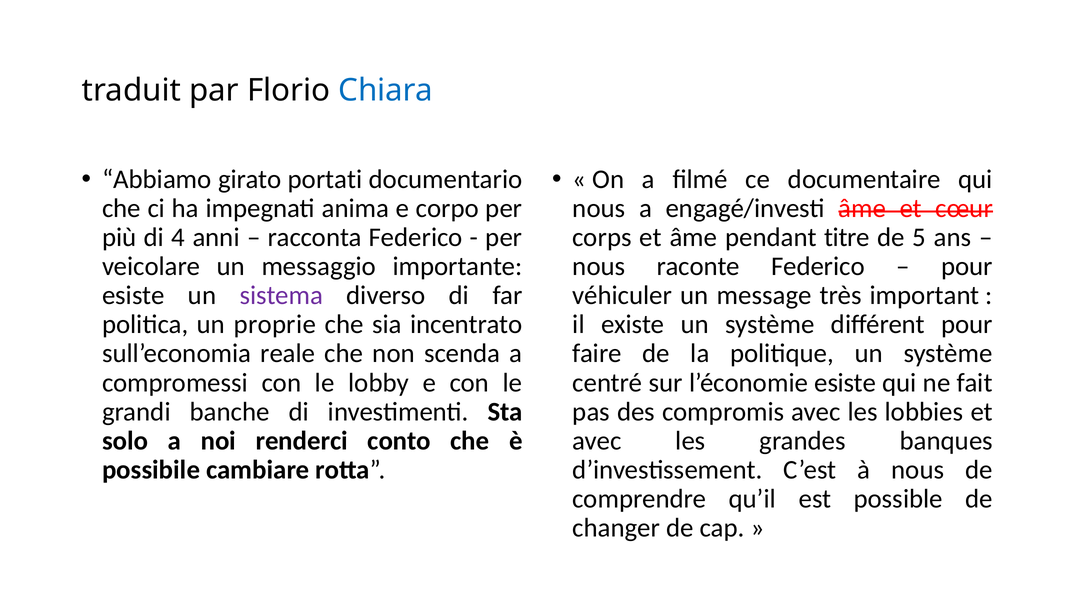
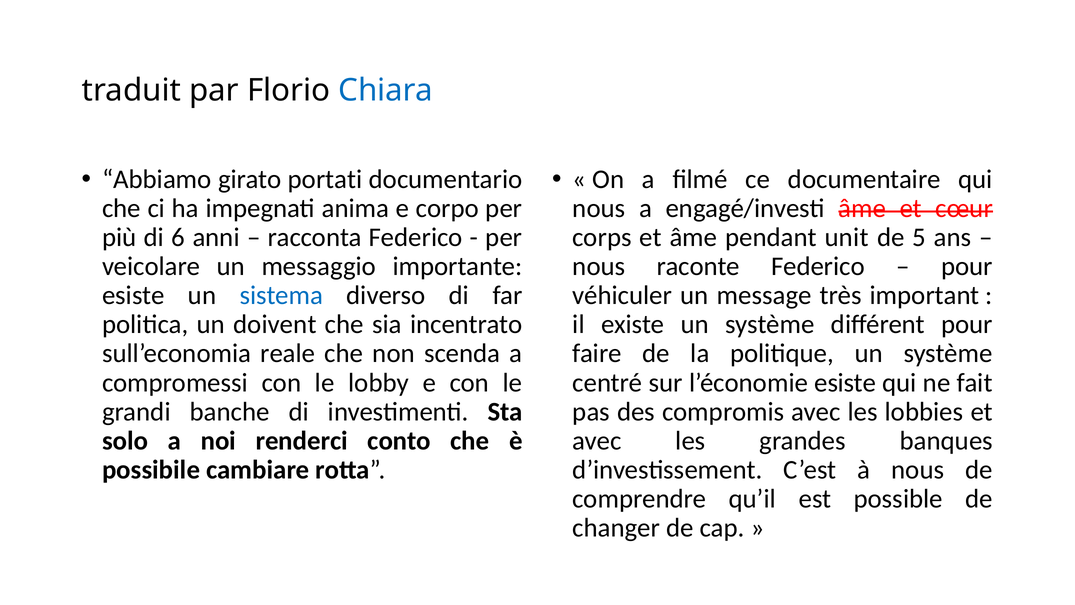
4: 4 -> 6
titre: titre -> unit
sistema colour: purple -> blue
proprie: proprie -> doivent
